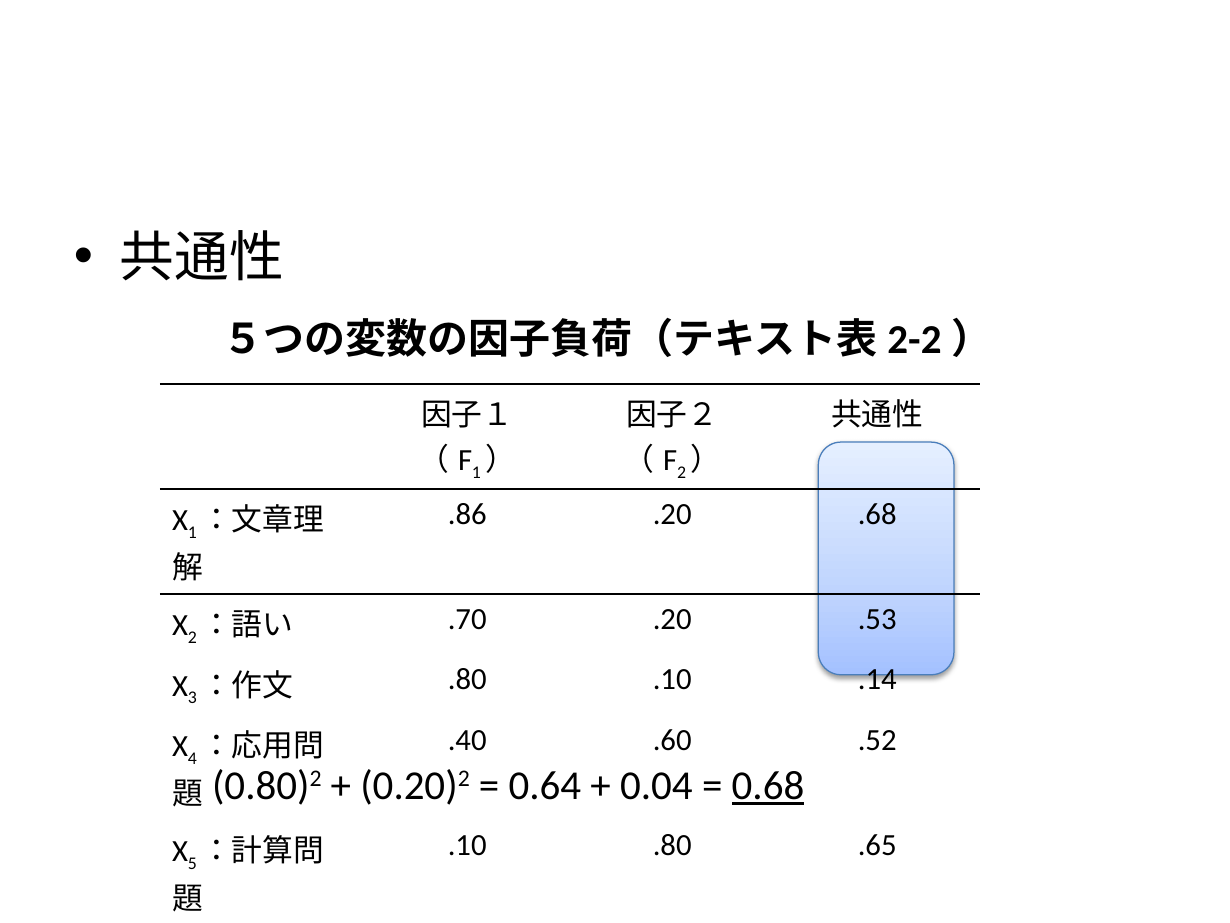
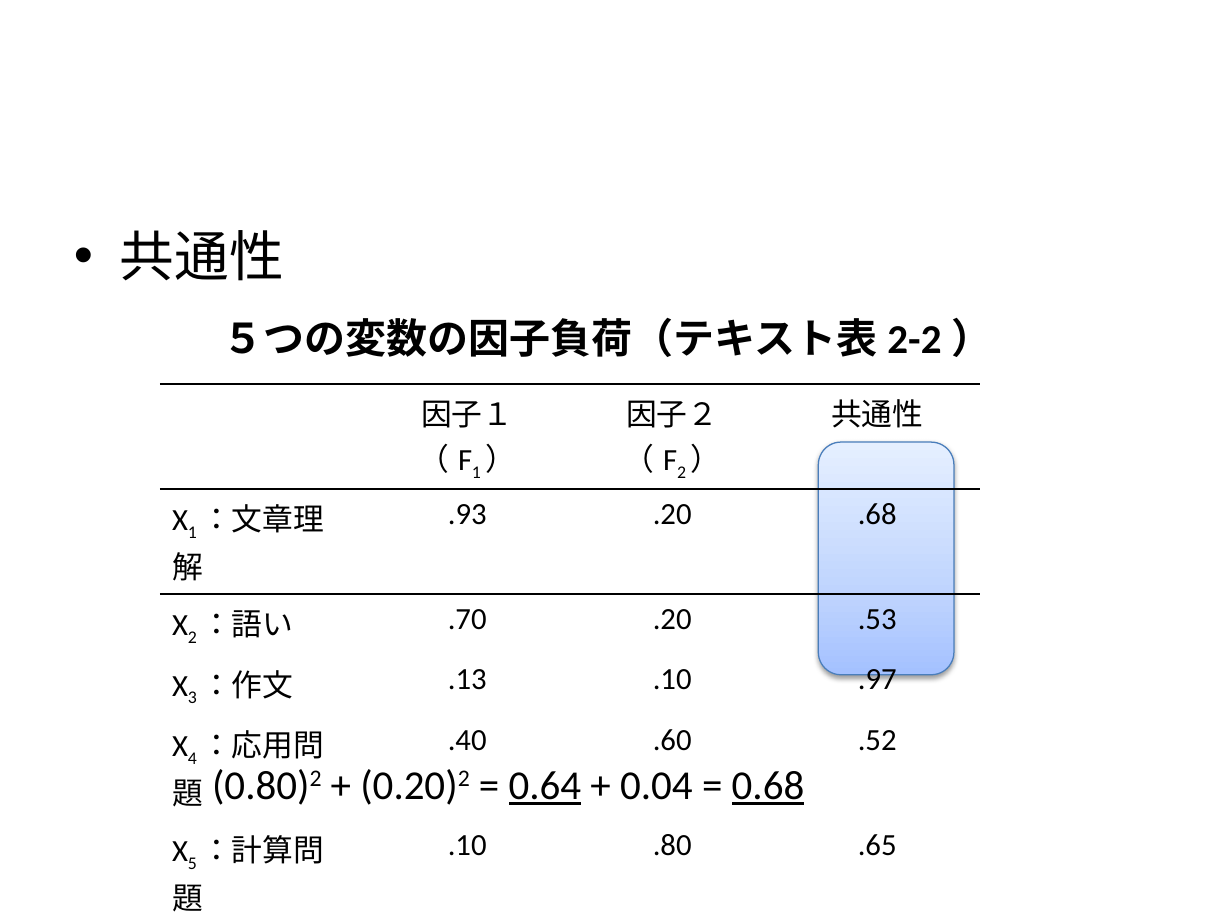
.86: .86 -> .93
.80 at (467, 679): .80 -> .13
.14: .14 -> .97
0.64 underline: none -> present
